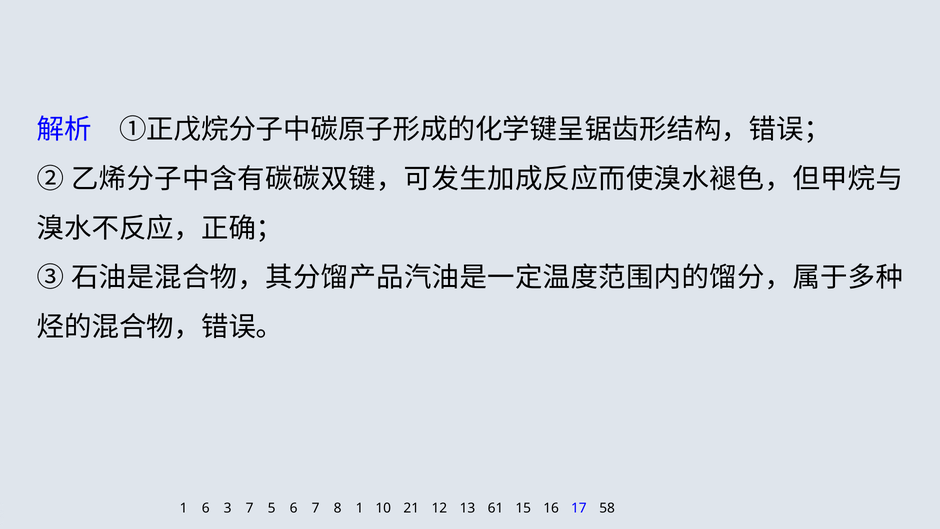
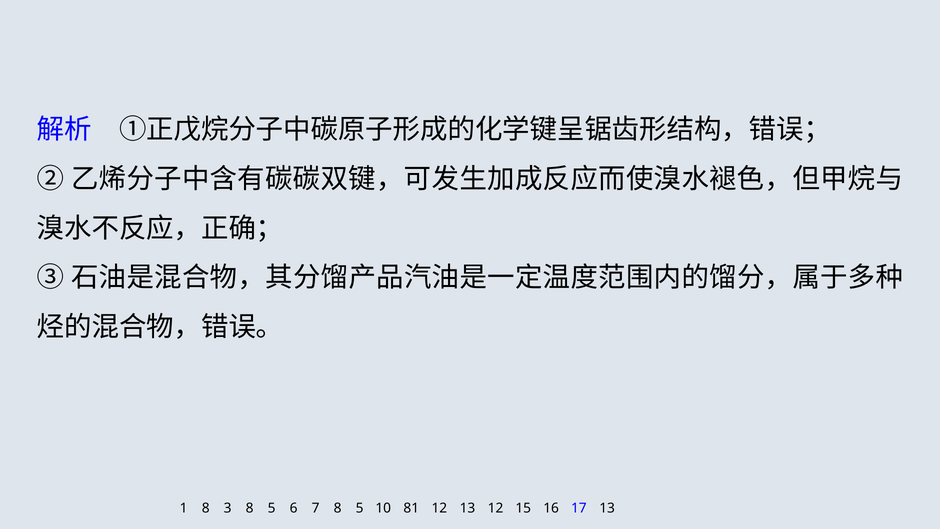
1 6: 6 -> 8
3 7: 7 -> 8
7 8 1: 1 -> 5
21: 21 -> 81
13 61: 61 -> 12
17 58: 58 -> 13
